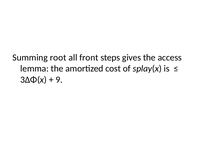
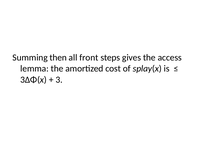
root: root -> then
9: 9 -> 3
